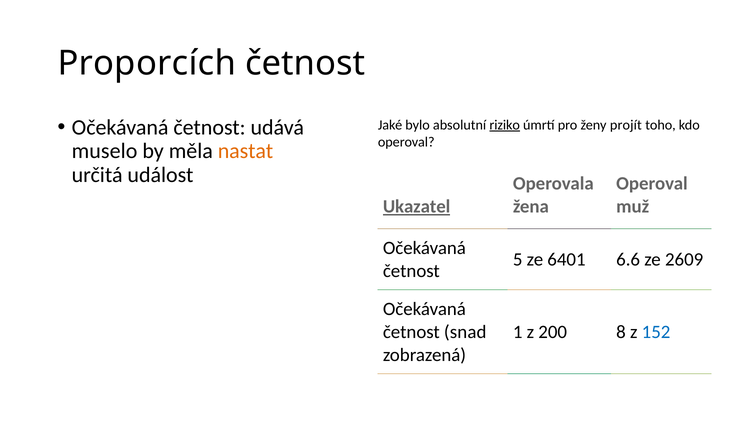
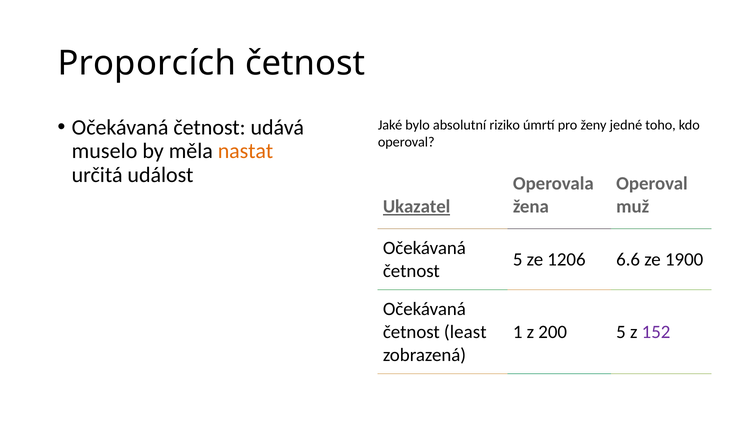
riziko underline: present -> none
projít: projít -> jedné
6401: 6401 -> 1206
2609: 2609 -> 1900
snad: snad -> least
200 8: 8 -> 5
152 colour: blue -> purple
